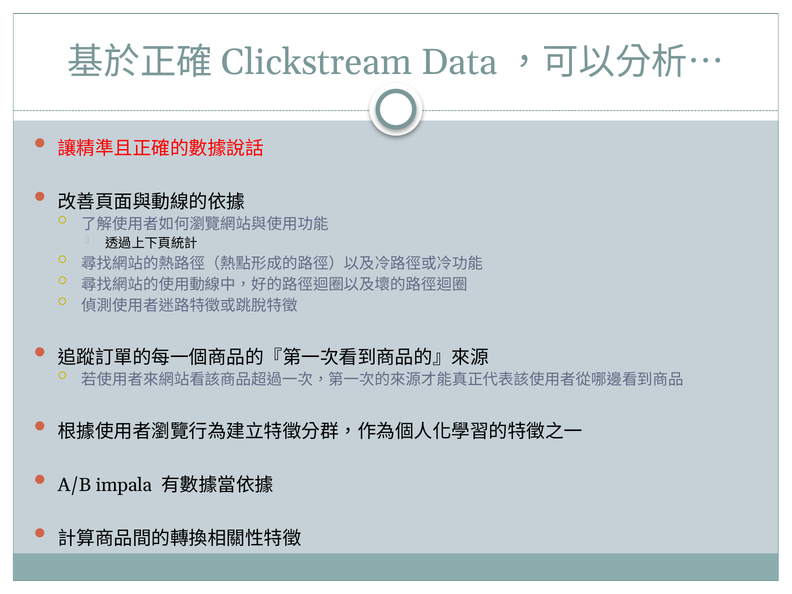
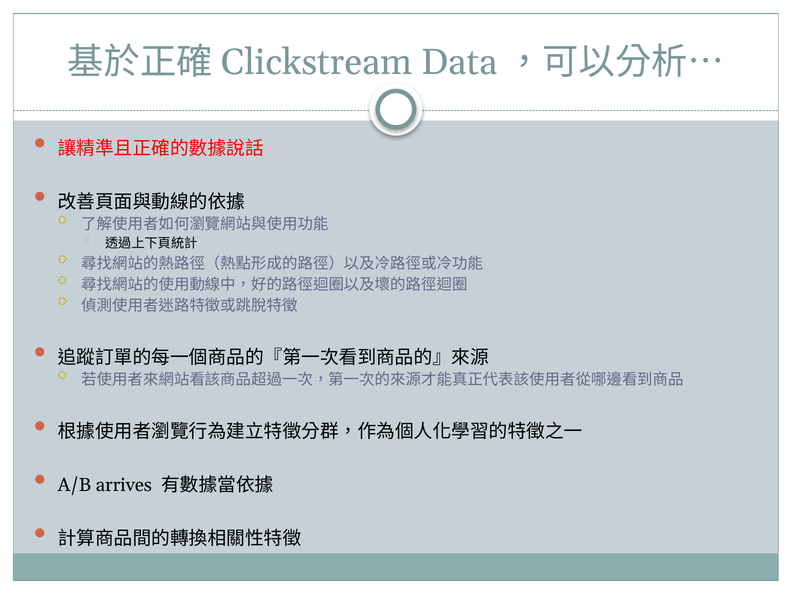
impala: impala -> arrives
